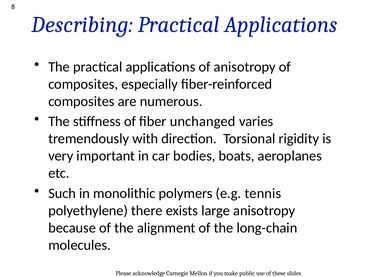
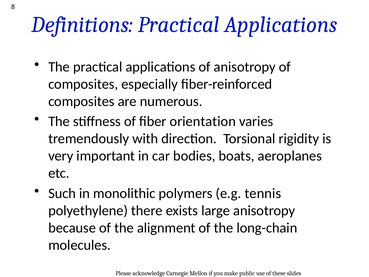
Describing: Describing -> Definitions
unchanged: unchanged -> orientation
